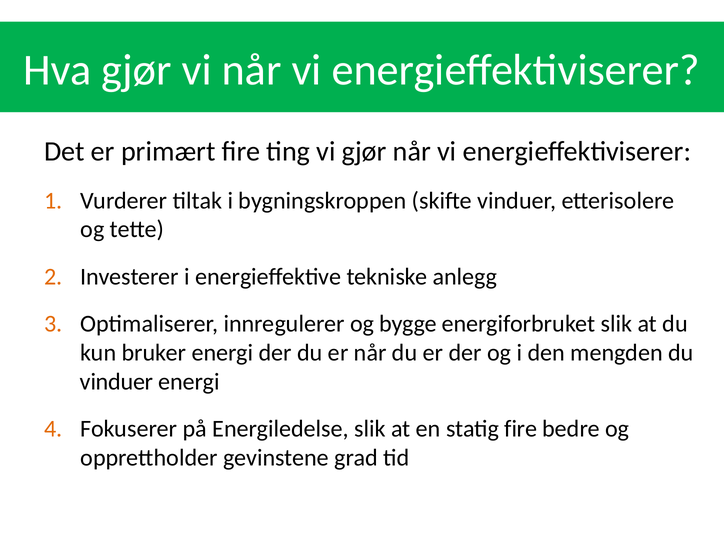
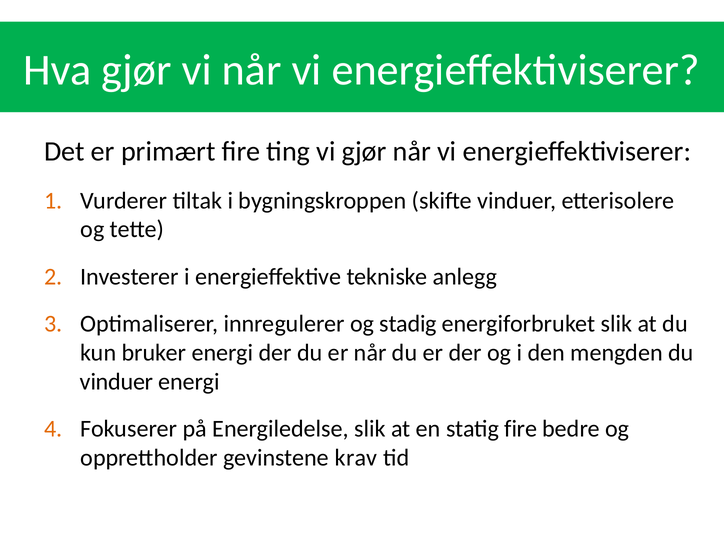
bygge: bygge -> stadig
grad: grad -> krav
